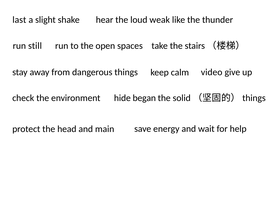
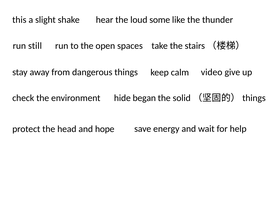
last: last -> this
weak: weak -> some
main: main -> hope
